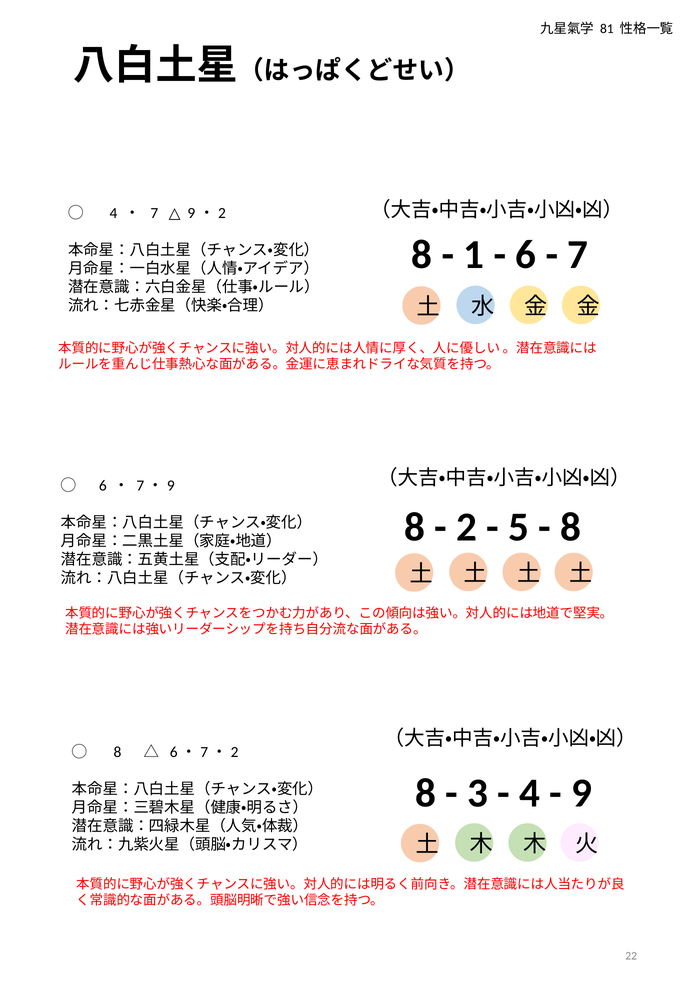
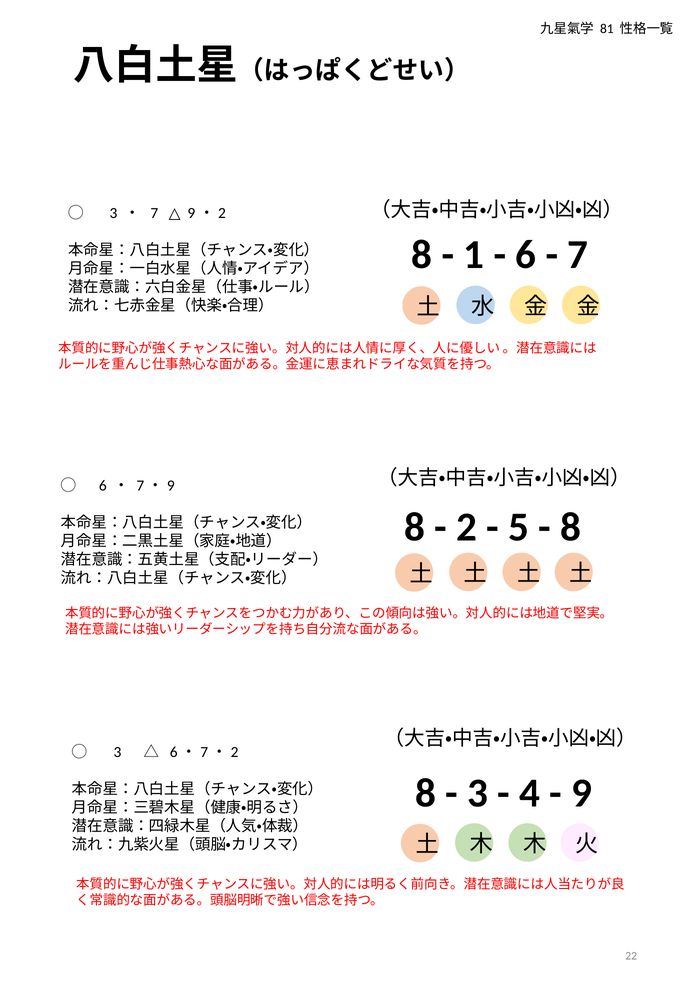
4 at (114, 213): 4 -> 3
8 at (117, 752): 8 -> 3
